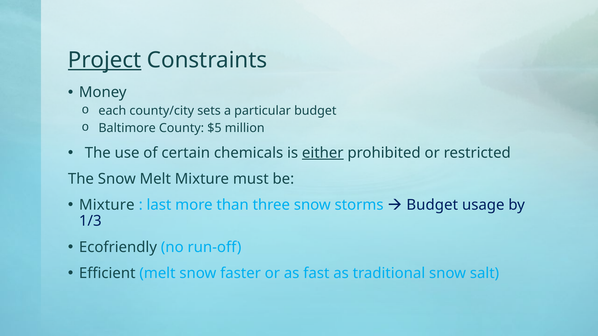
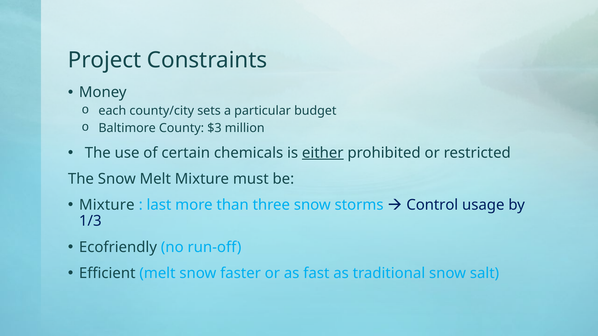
Project underline: present -> none
$5: $5 -> $3
Budget at (432, 205): Budget -> Control
